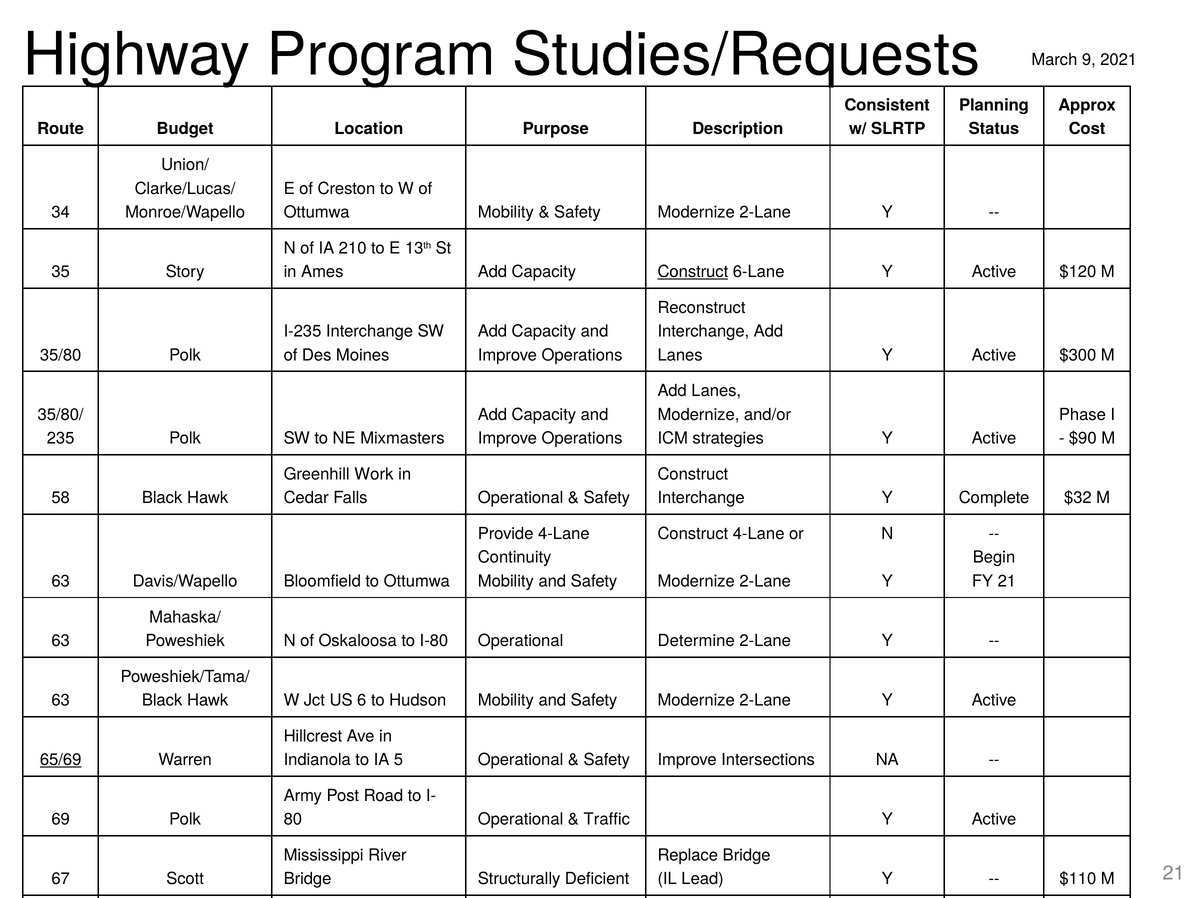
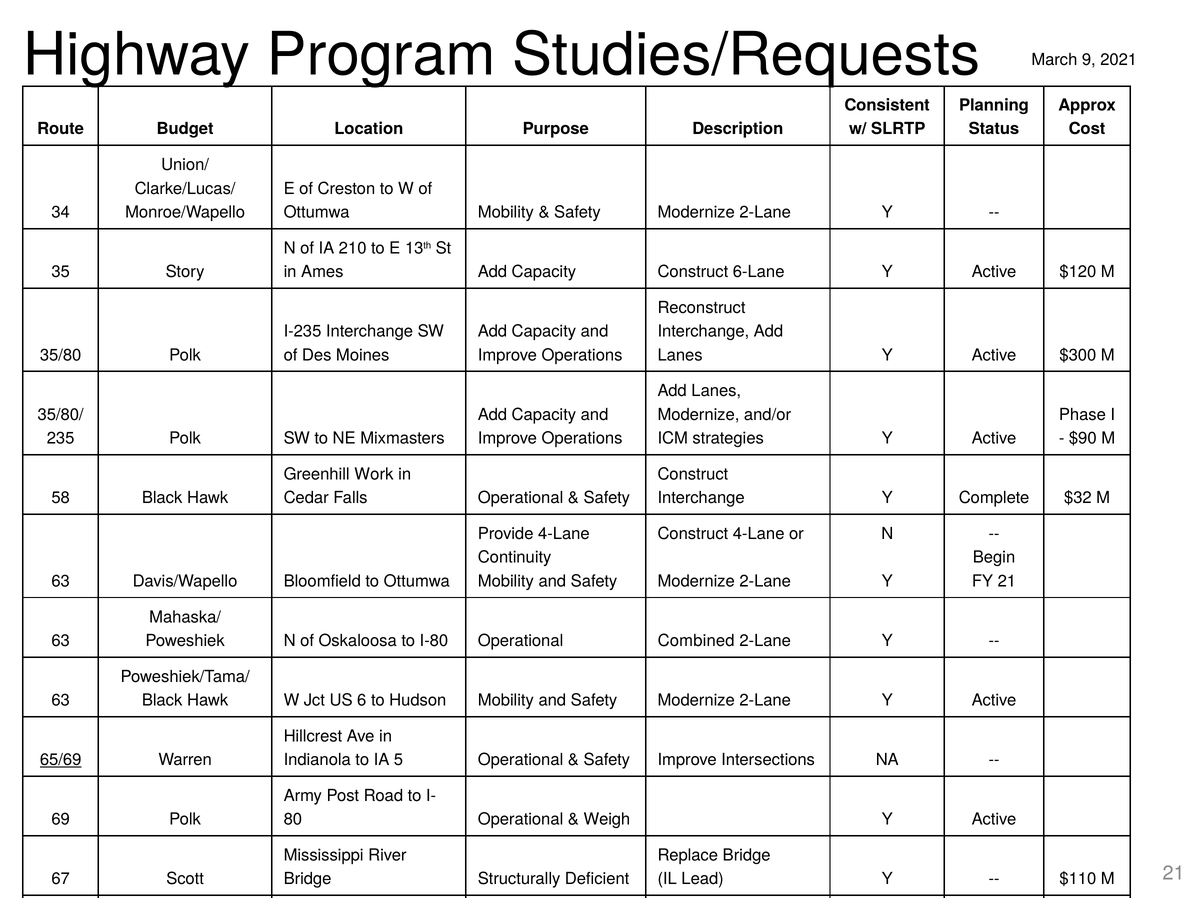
Construct at (693, 272) underline: present -> none
Determine: Determine -> Combined
Traffic: Traffic -> Weigh
